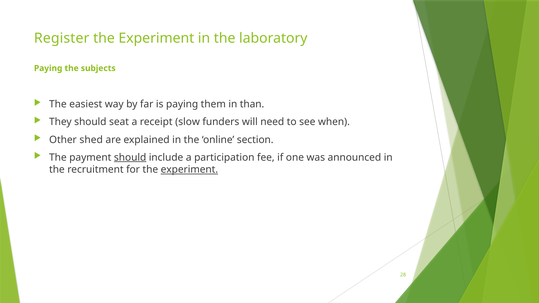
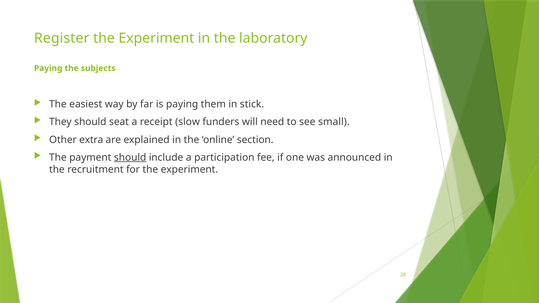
than: than -> stick
when: when -> small
shed: shed -> extra
experiment at (189, 170) underline: present -> none
